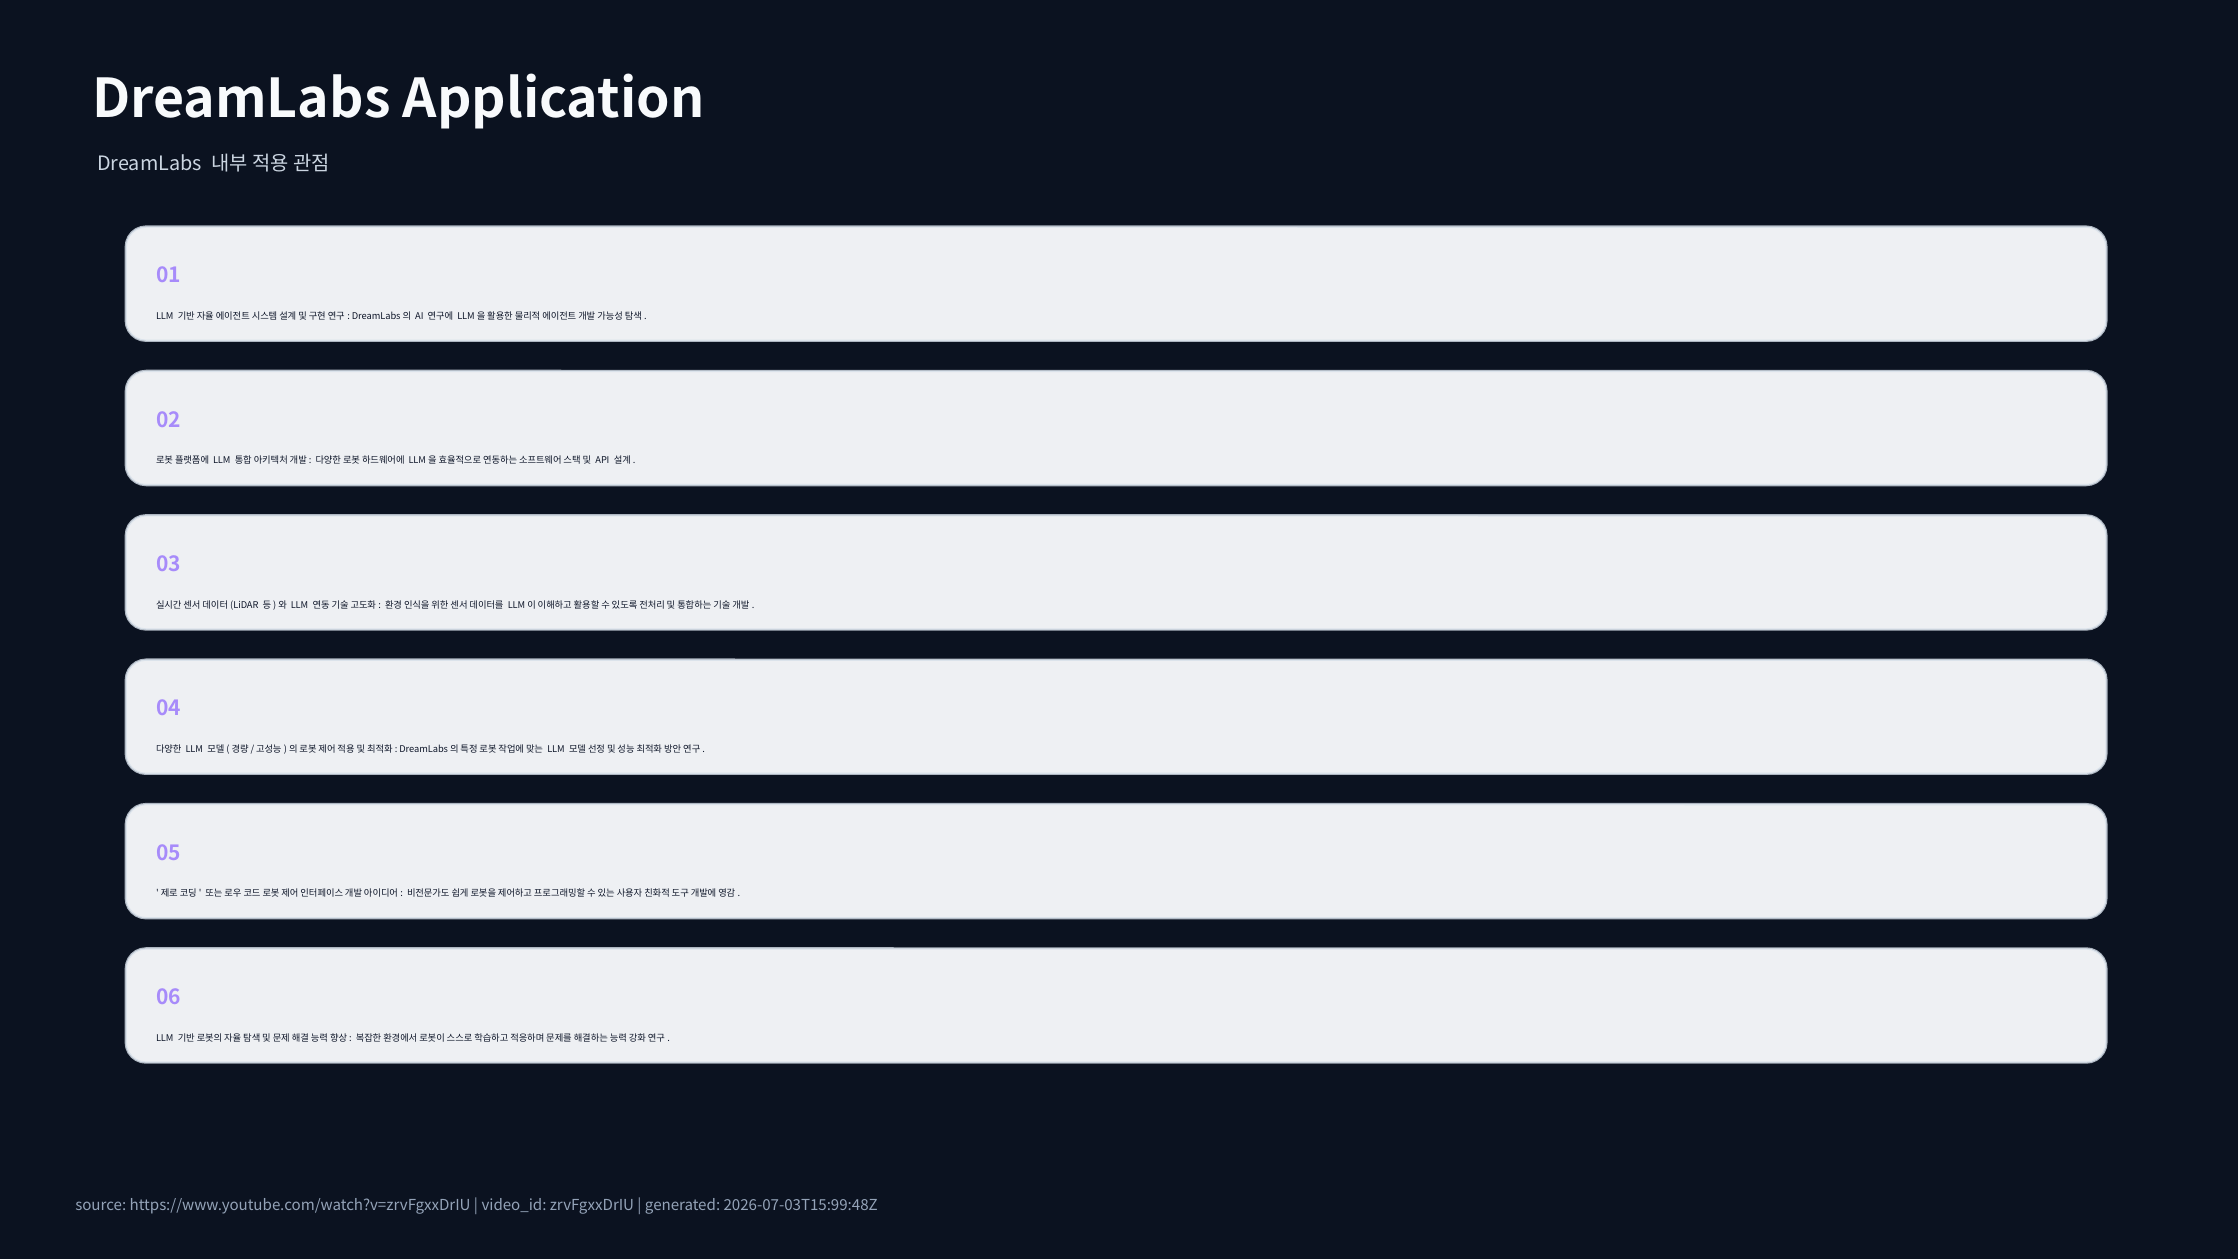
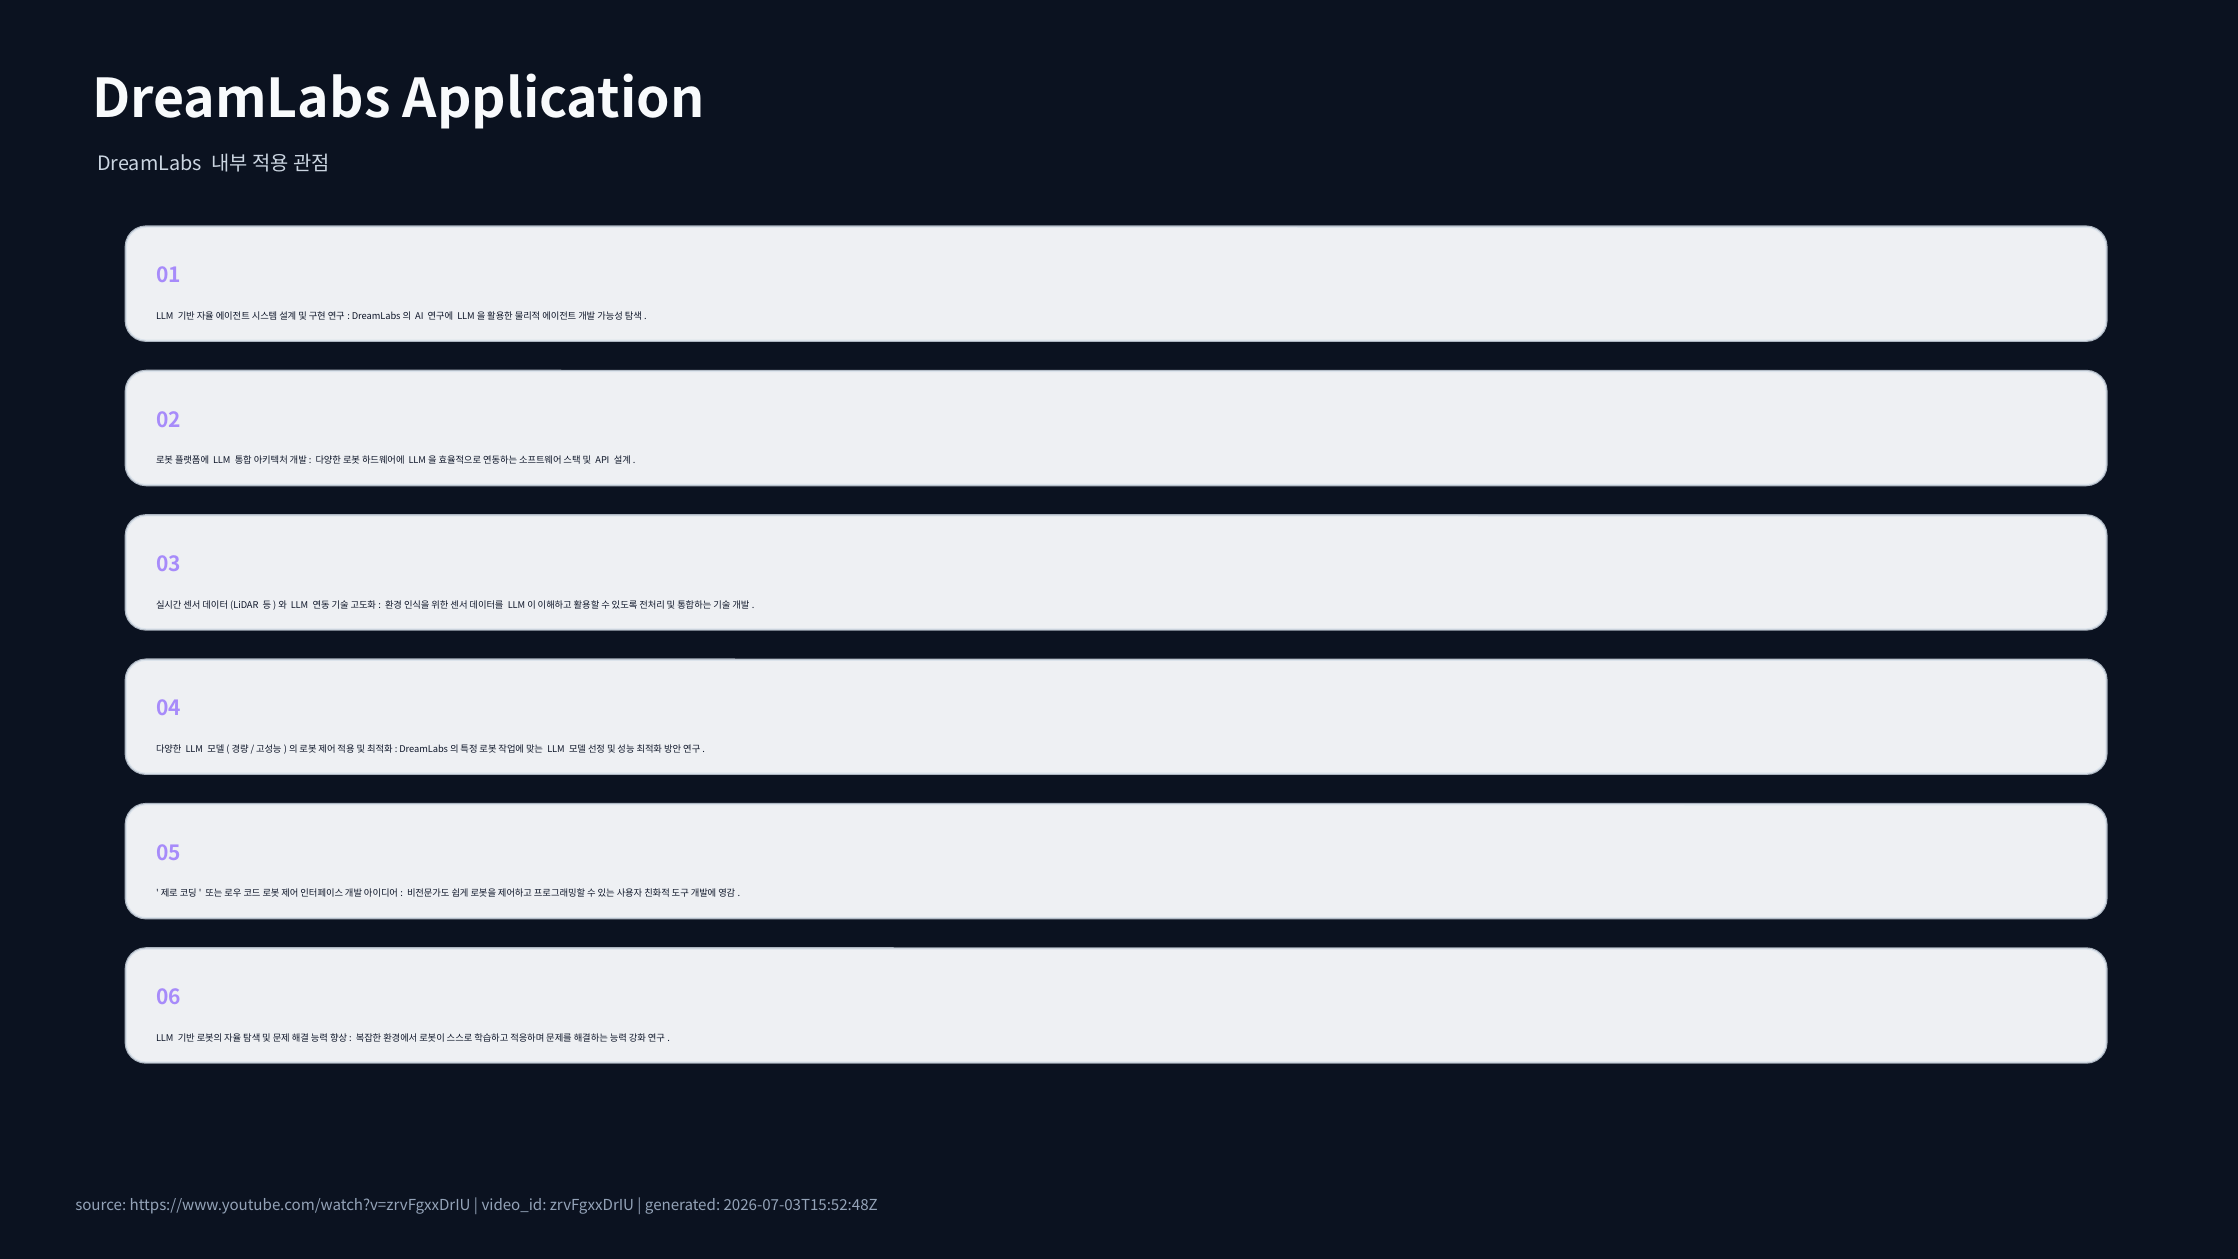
2026-07-03T15:99:48Z: 2026-07-03T15:99:48Z -> 2026-07-03T15:52:48Z
